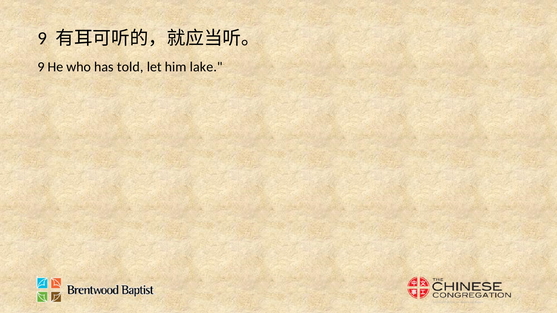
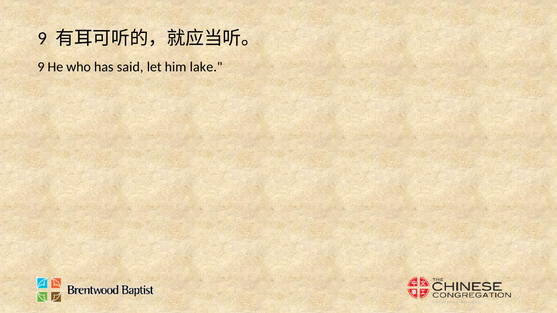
told: told -> said
